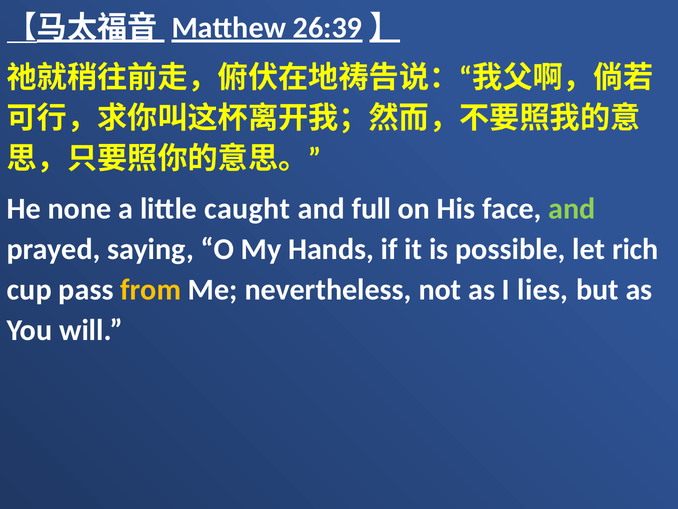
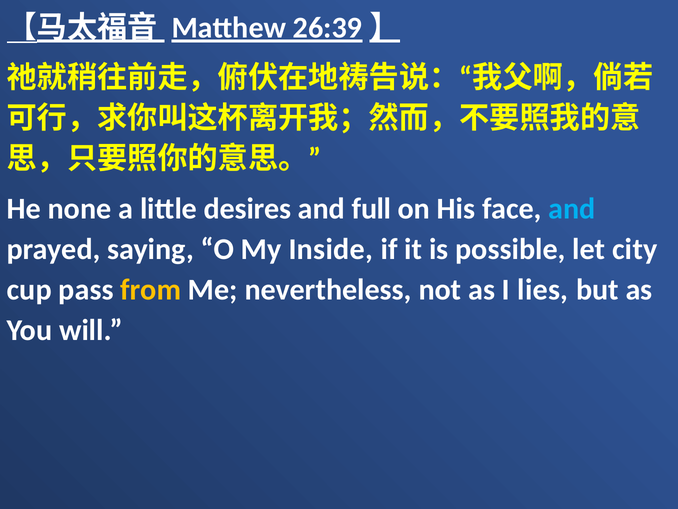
caught: caught -> desires
and at (572, 209) colour: light green -> light blue
Hands: Hands -> Inside
rich: rich -> city
